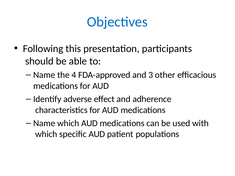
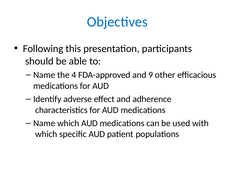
3: 3 -> 9
